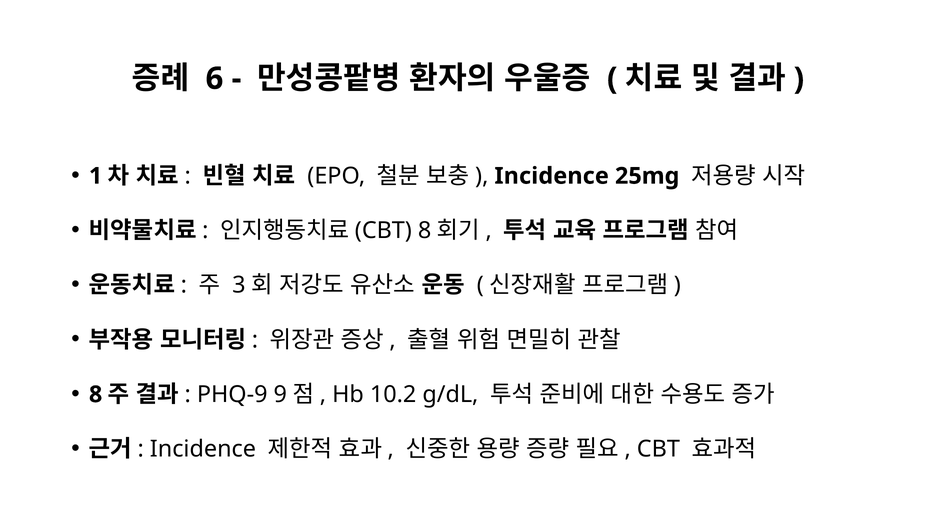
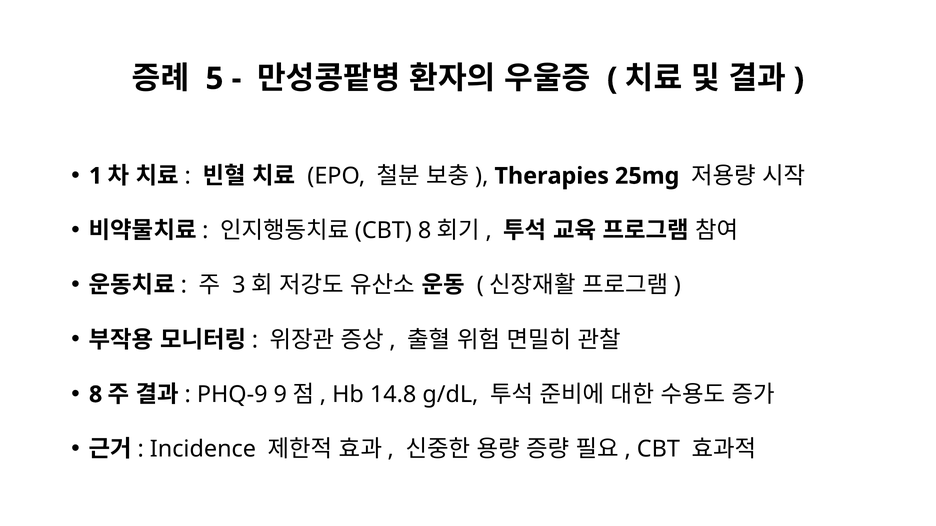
6: 6 -> 5
Incidence at (552, 176): Incidence -> Therapies
10.2: 10.2 -> 14.8
